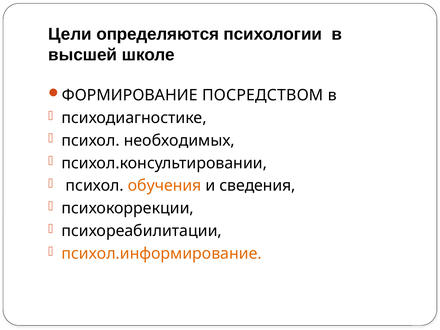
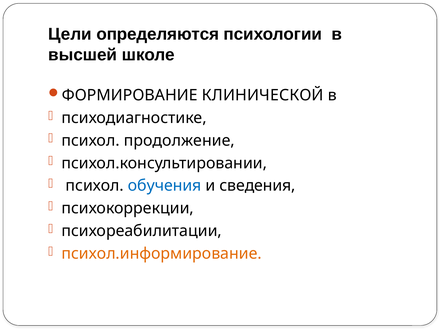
ПОСРЕДСТВОМ: ПОСРЕДСТВОМ -> КЛИНИЧЕСКОЙ
необходимых: необходимых -> продолжение
обучения colour: orange -> blue
